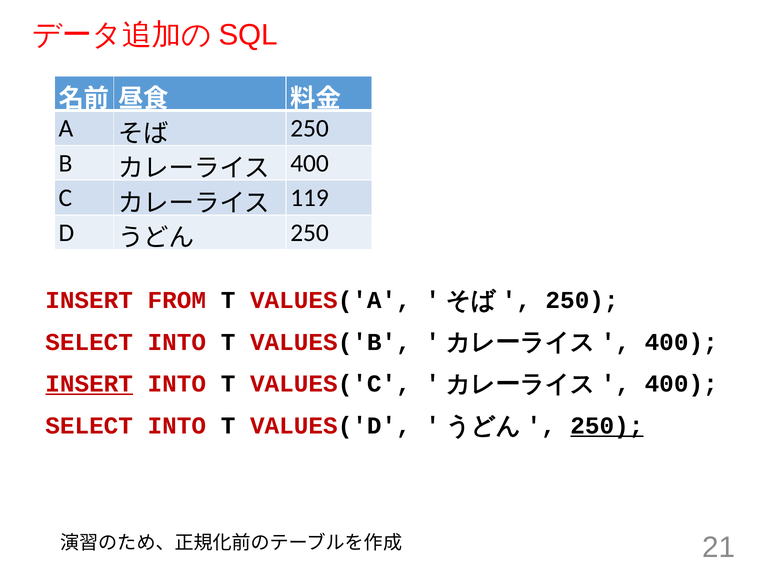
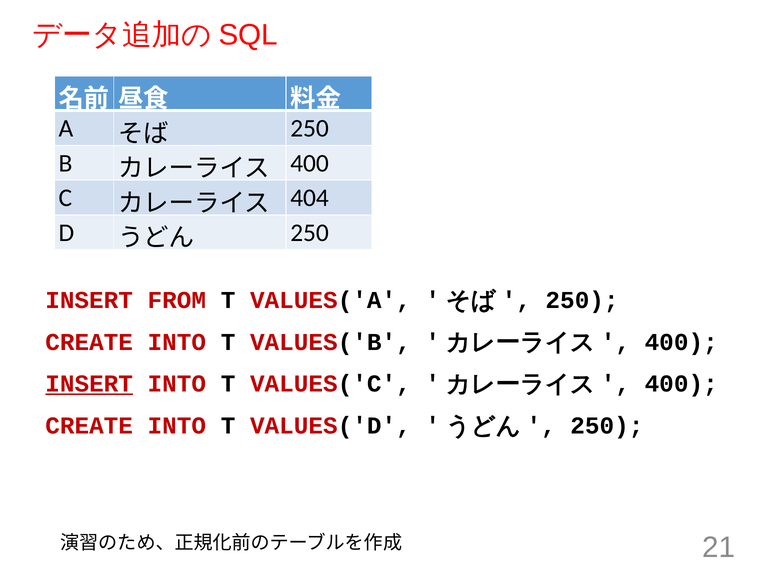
119: 119 -> 404
SELECT at (89, 342): SELECT -> CREATE
SELECT at (89, 426): SELECT -> CREATE
250 at (607, 426) underline: present -> none
